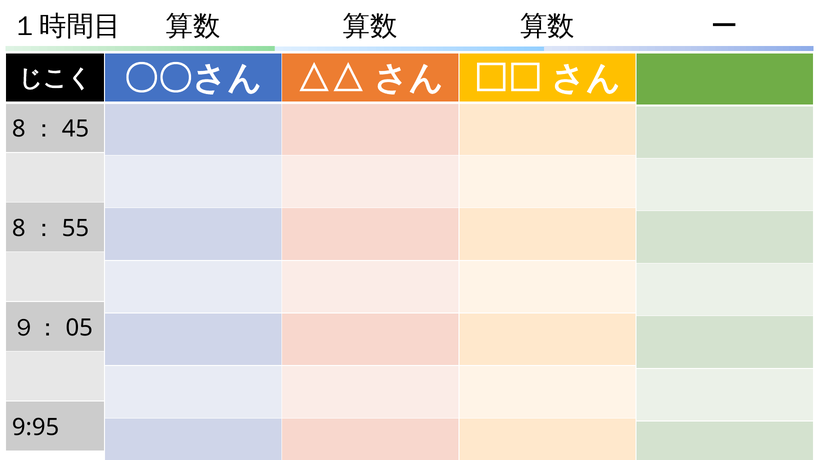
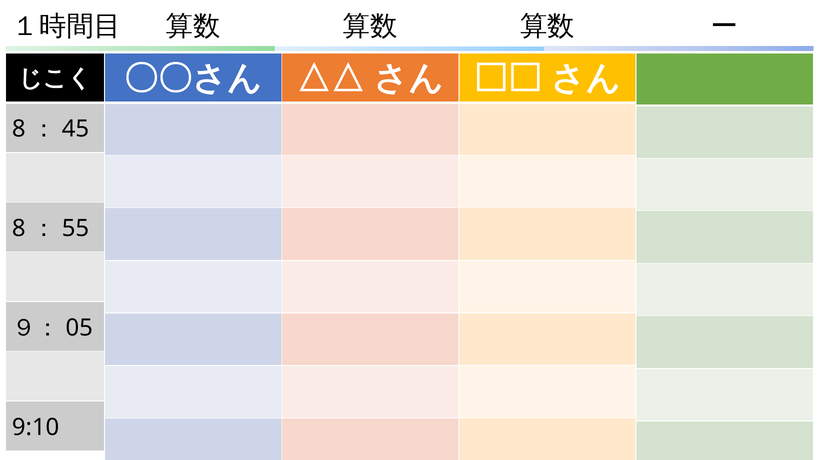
9:95: 9:95 -> 9:10
